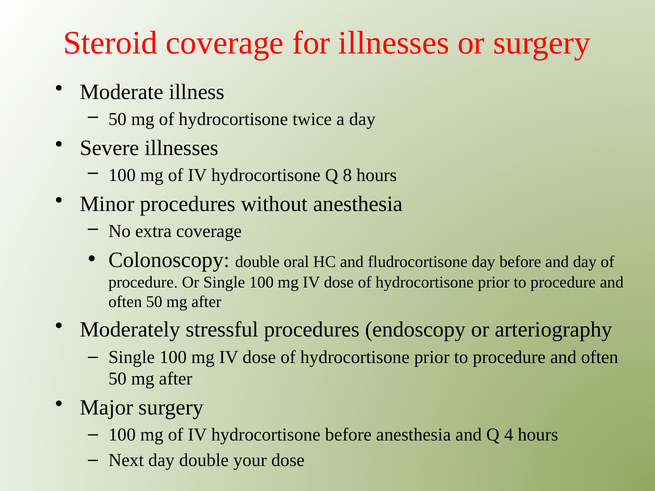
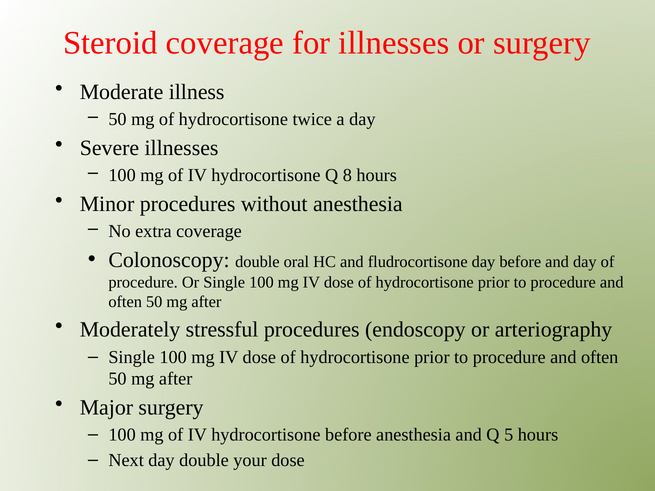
4: 4 -> 5
